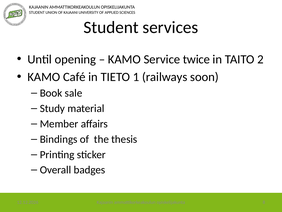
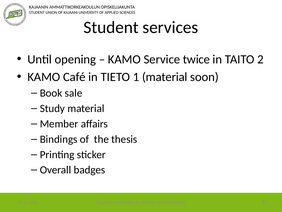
1 railways: railways -> material
